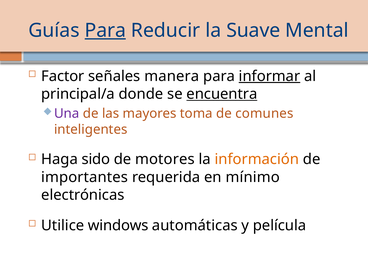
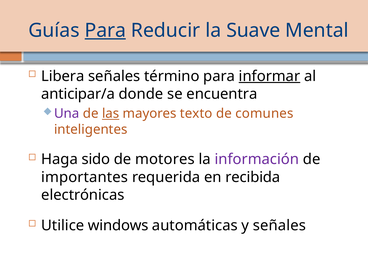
Factor: Factor -> Libera
manera: manera -> término
principal/a: principal/a -> anticipar/a
encuentra underline: present -> none
las underline: none -> present
toma: toma -> texto
información colour: orange -> purple
mínimo: mínimo -> recibida
y película: película -> señales
